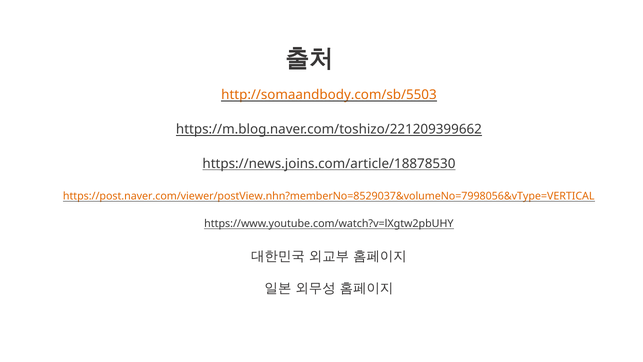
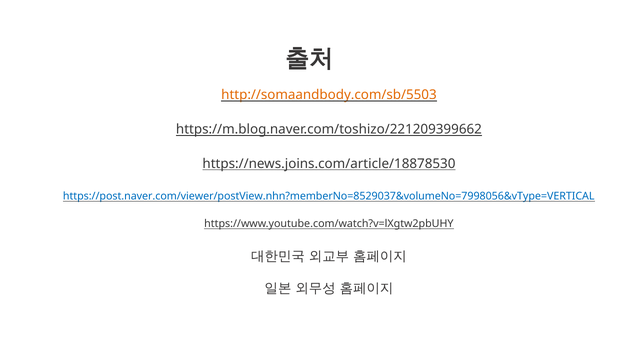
https://post.naver.com/viewer/postView.nhn?memberNo=8529037&volumeNo=7998056&vType=VERTICAL colour: orange -> blue
